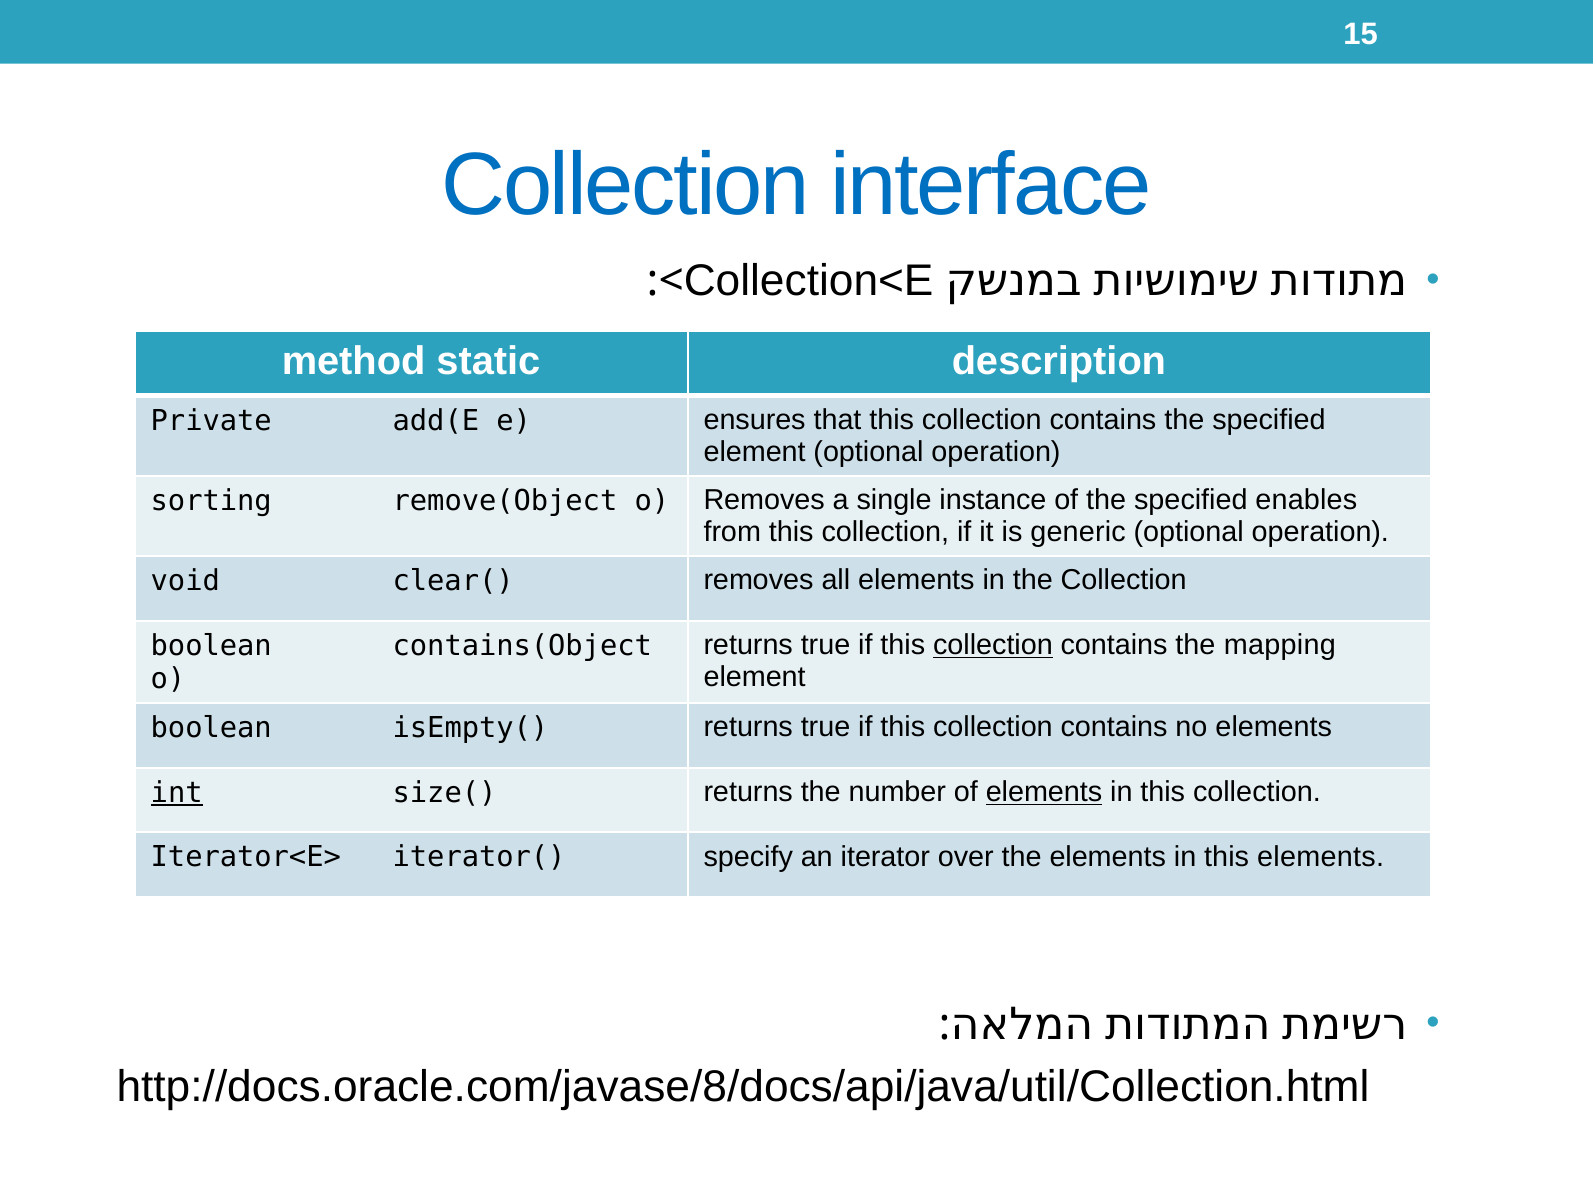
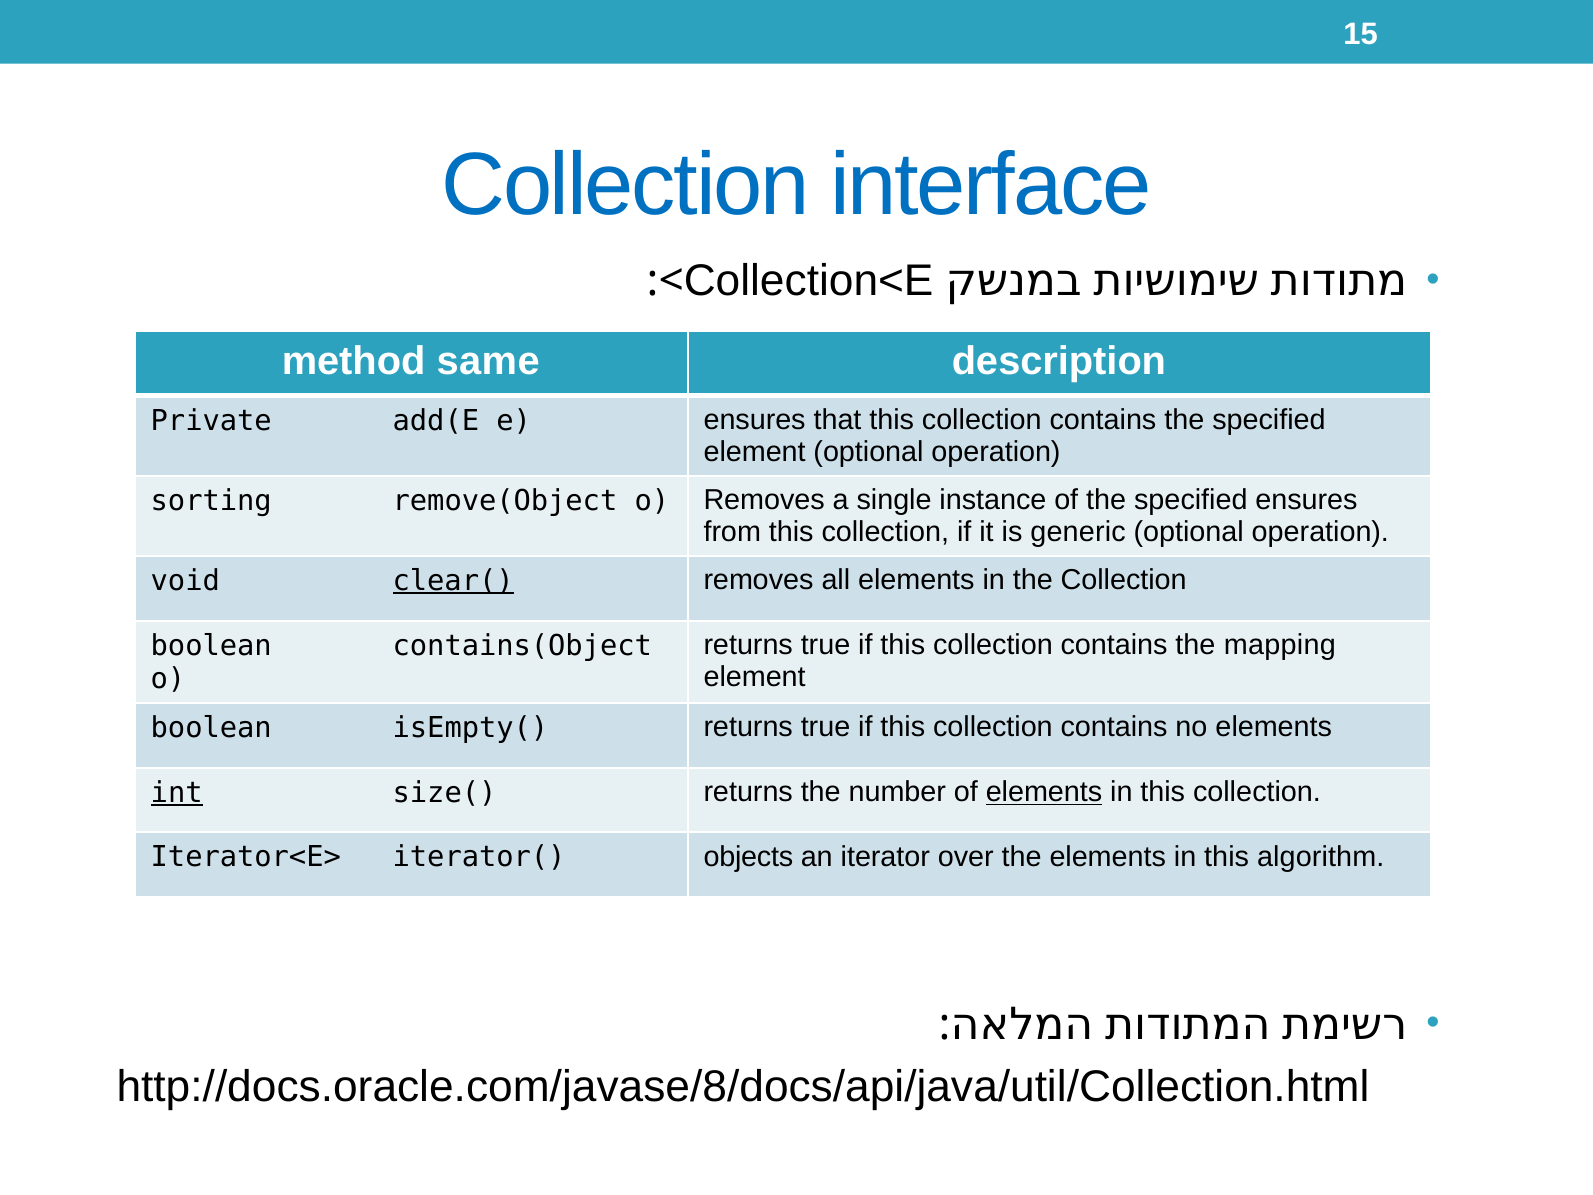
static: static -> same
specified enables: enables -> ensures
clear( underline: none -> present
collection at (993, 645) underline: present -> none
specify: specify -> objects
this elements: elements -> algorithm
